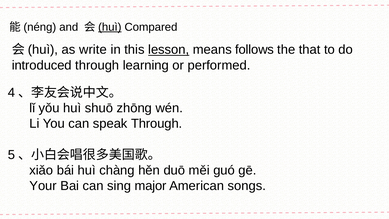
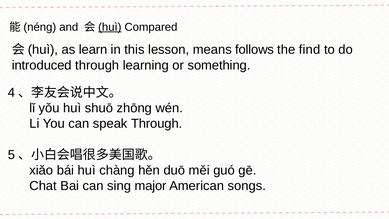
write: write -> learn
lesson underline: present -> none
that: that -> find
performed: performed -> something
Your: Your -> Chat
